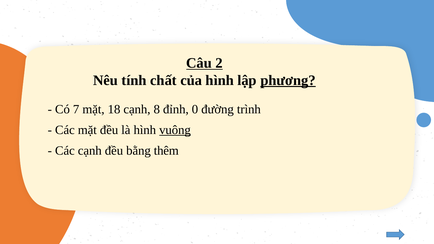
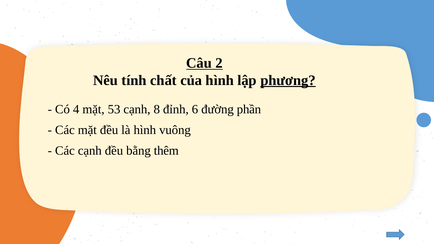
7: 7 -> 4
18: 18 -> 53
0: 0 -> 6
trình: trình -> phần
vuông underline: present -> none
